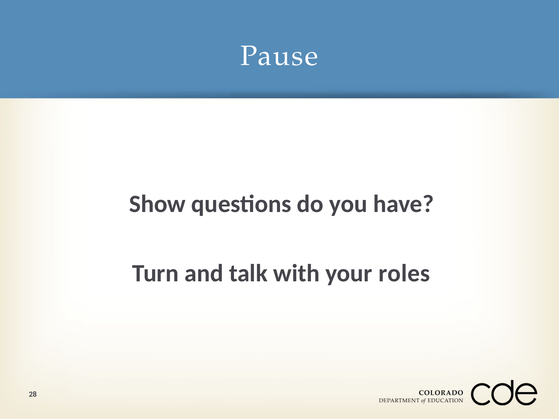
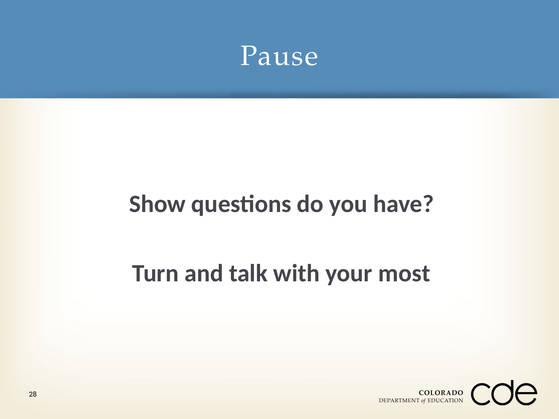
roles: roles -> most
